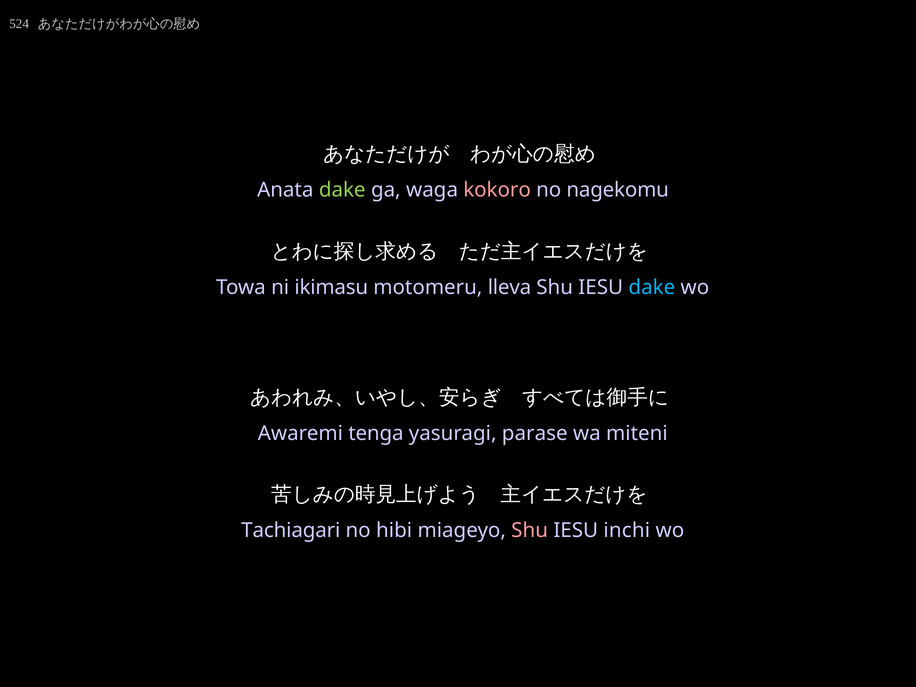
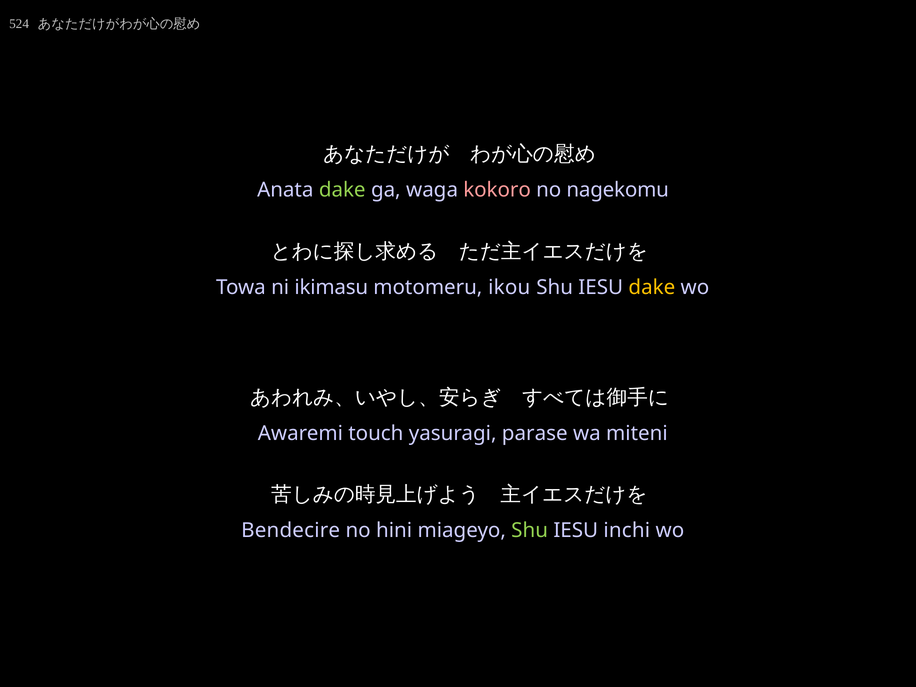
lleva: lleva -> ikou
dake at (652, 287) colour: light blue -> yellow
tenga: tenga -> touch
Tachiagari: Tachiagari -> Bendecire
hibi: hibi -> hini
Shu at (530, 531) colour: pink -> light green
